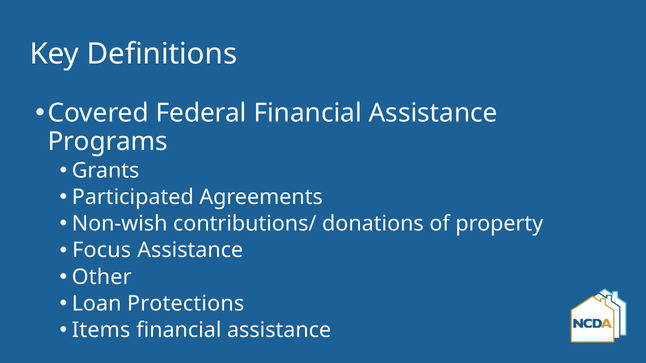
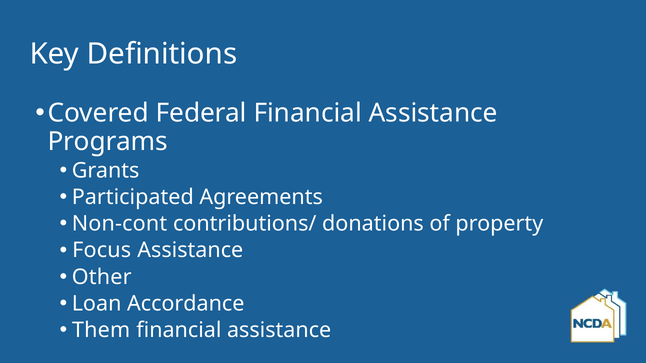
Non-wish: Non-wish -> Non-cont
Protections: Protections -> Accordance
Items: Items -> Them
